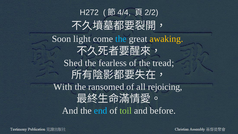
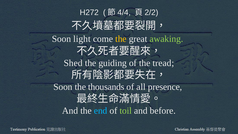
the at (121, 39) colour: light blue -> yellow
awaking colour: yellow -> light green
fearless: fearless -> guiding
With at (63, 87): With -> Soon
ransomed: ransomed -> thousands
rejoicing: rejoicing -> presence
